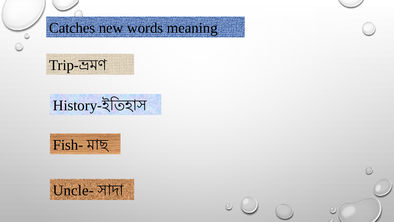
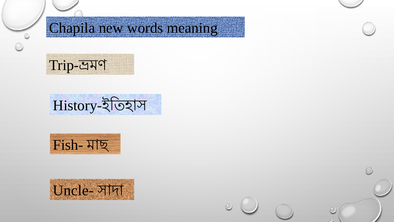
Catches: Catches -> Chapila
